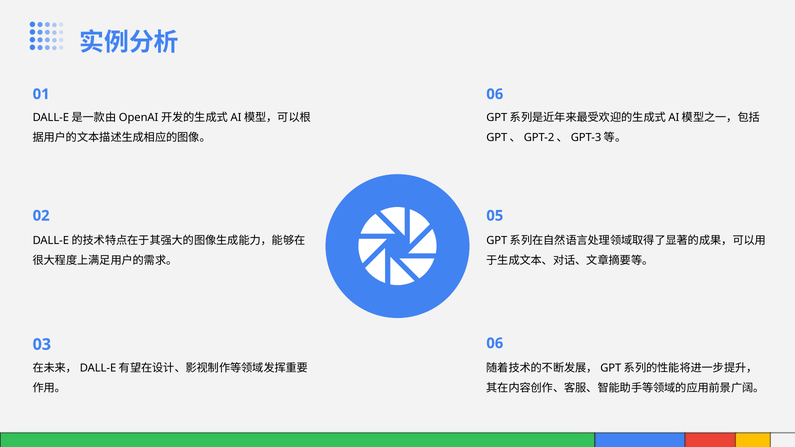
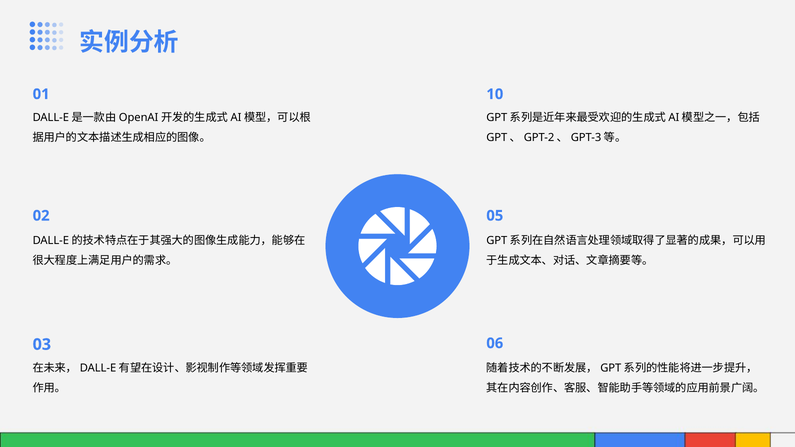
01 06: 06 -> 10
